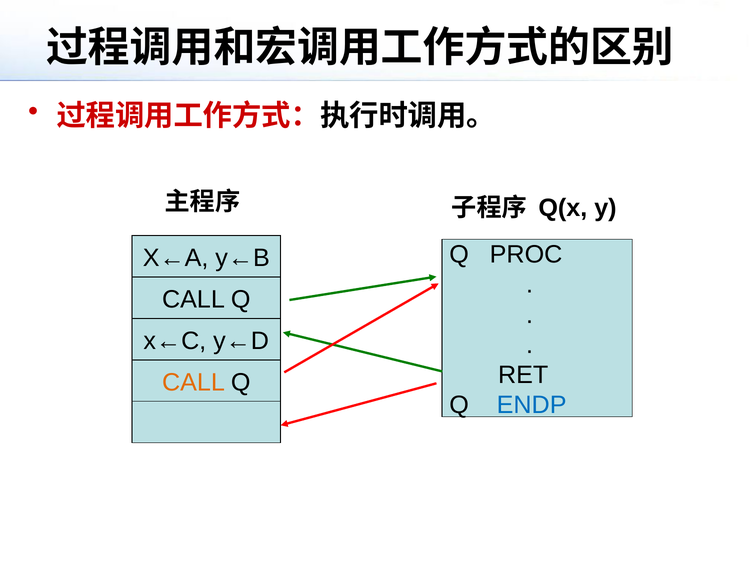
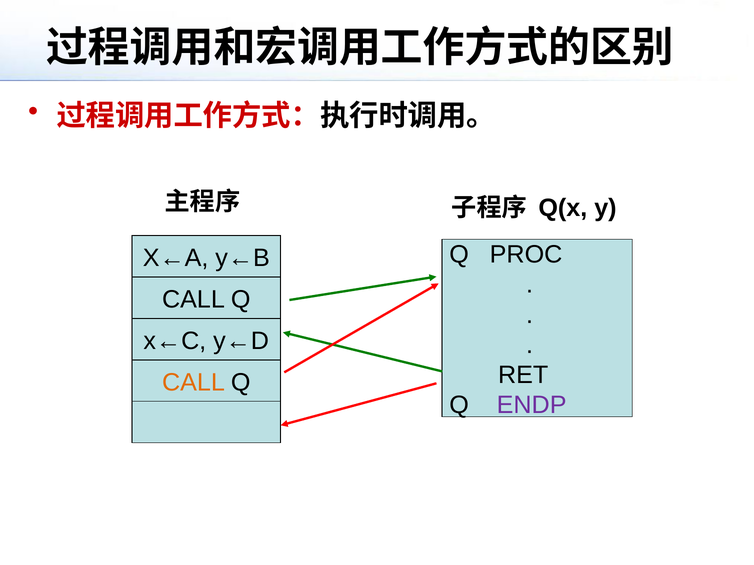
ENDP colour: blue -> purple
